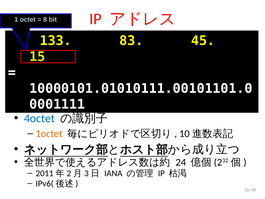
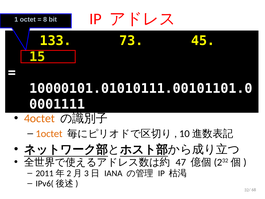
83: 83 -> 73
4octet colour: blue -> orange
24: 24 -> 47
